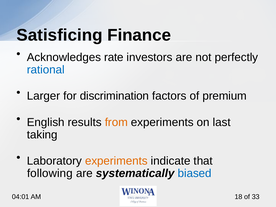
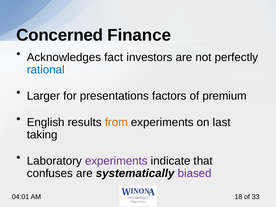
Satisficing: Satisficing -> Concerned
rate: rate -> fact
discrimination: discrimination -> presentations
experiments at (116, 161) colour: orange -> purple
following: following -> confuses
biased colour: blue -> purple
